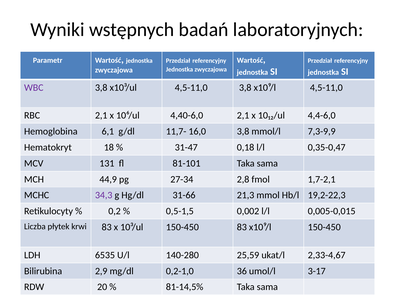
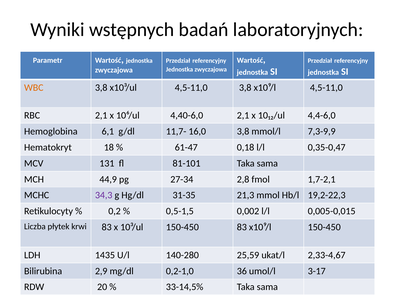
WBC colour: purple -> orange
31-47: 31-47 -> 61-47
31-66: 31-66 -> 31-35
6535: 6535 -> 1435
81-14,5%: 81-14,5% -> 33-14,5%
